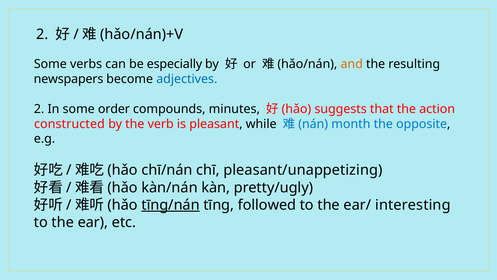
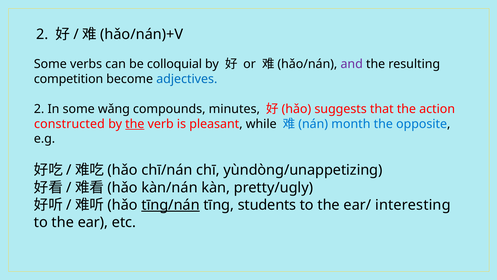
especially: especially -> colloquial
and colour: orange -> purple
newspapers: newspapers -> competition
order: order -> wǎng
the at (135, 124) underline: none -> present
pleasant/unappetizing: pleasant/unappetizing -> yùndòng/unappetizing
followed: followed -> students
